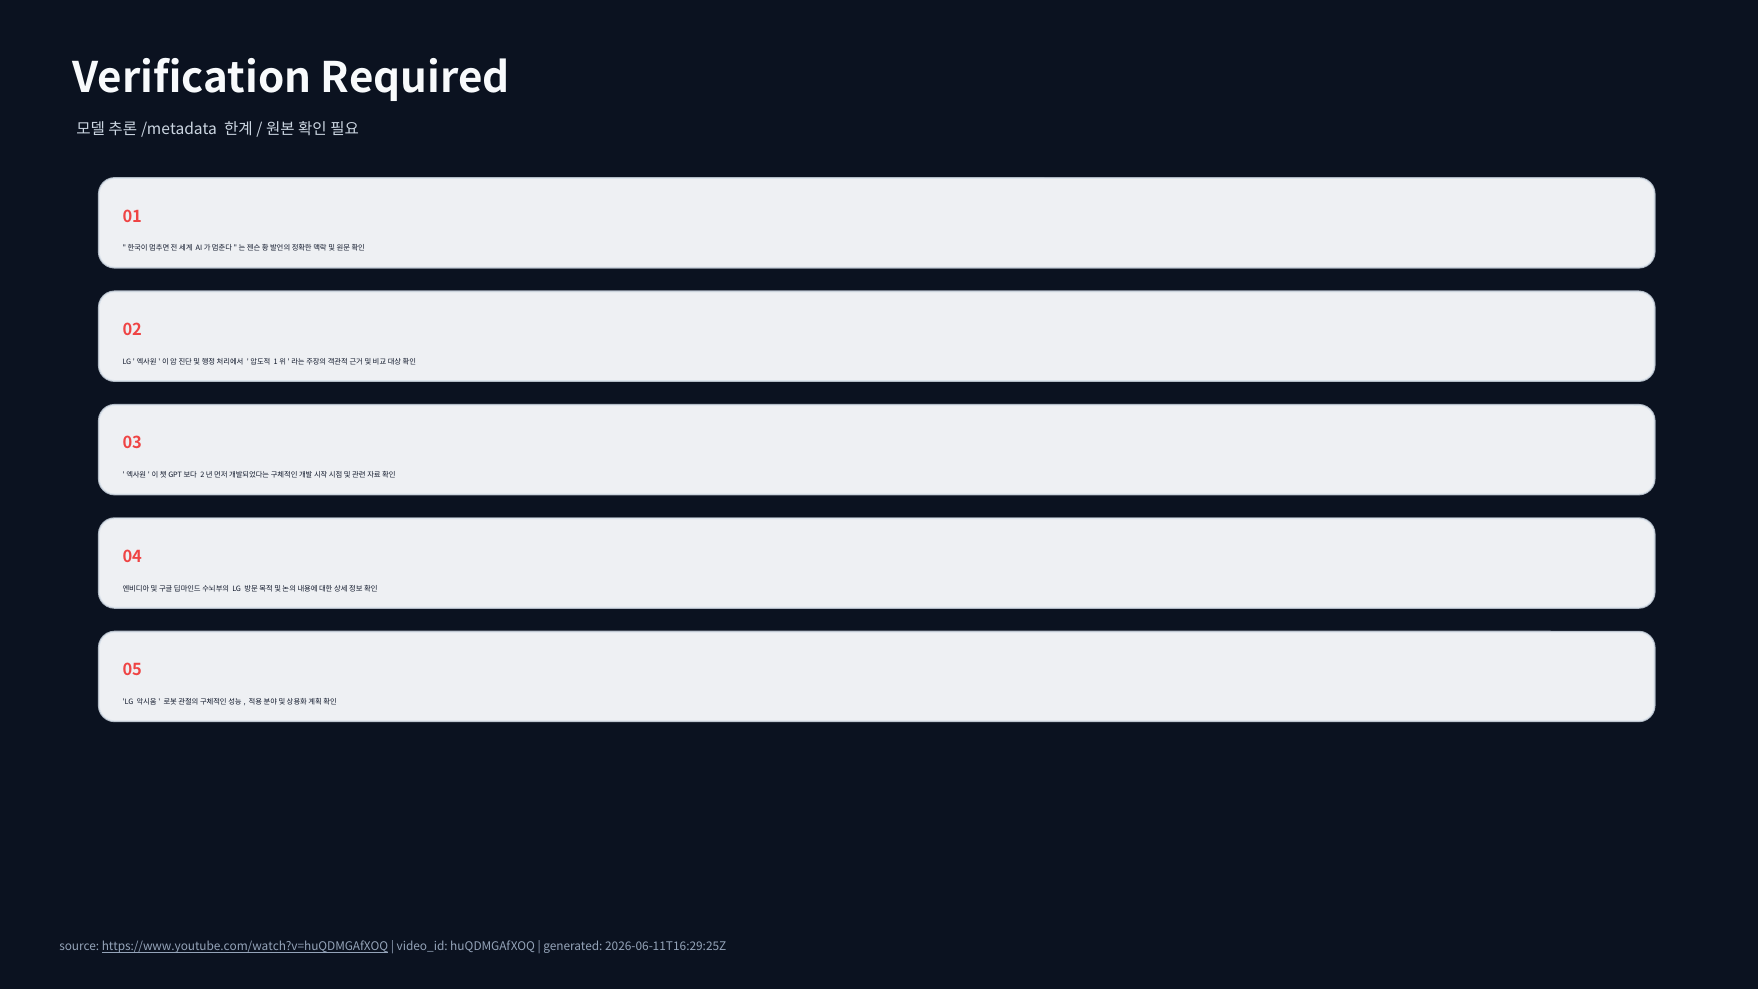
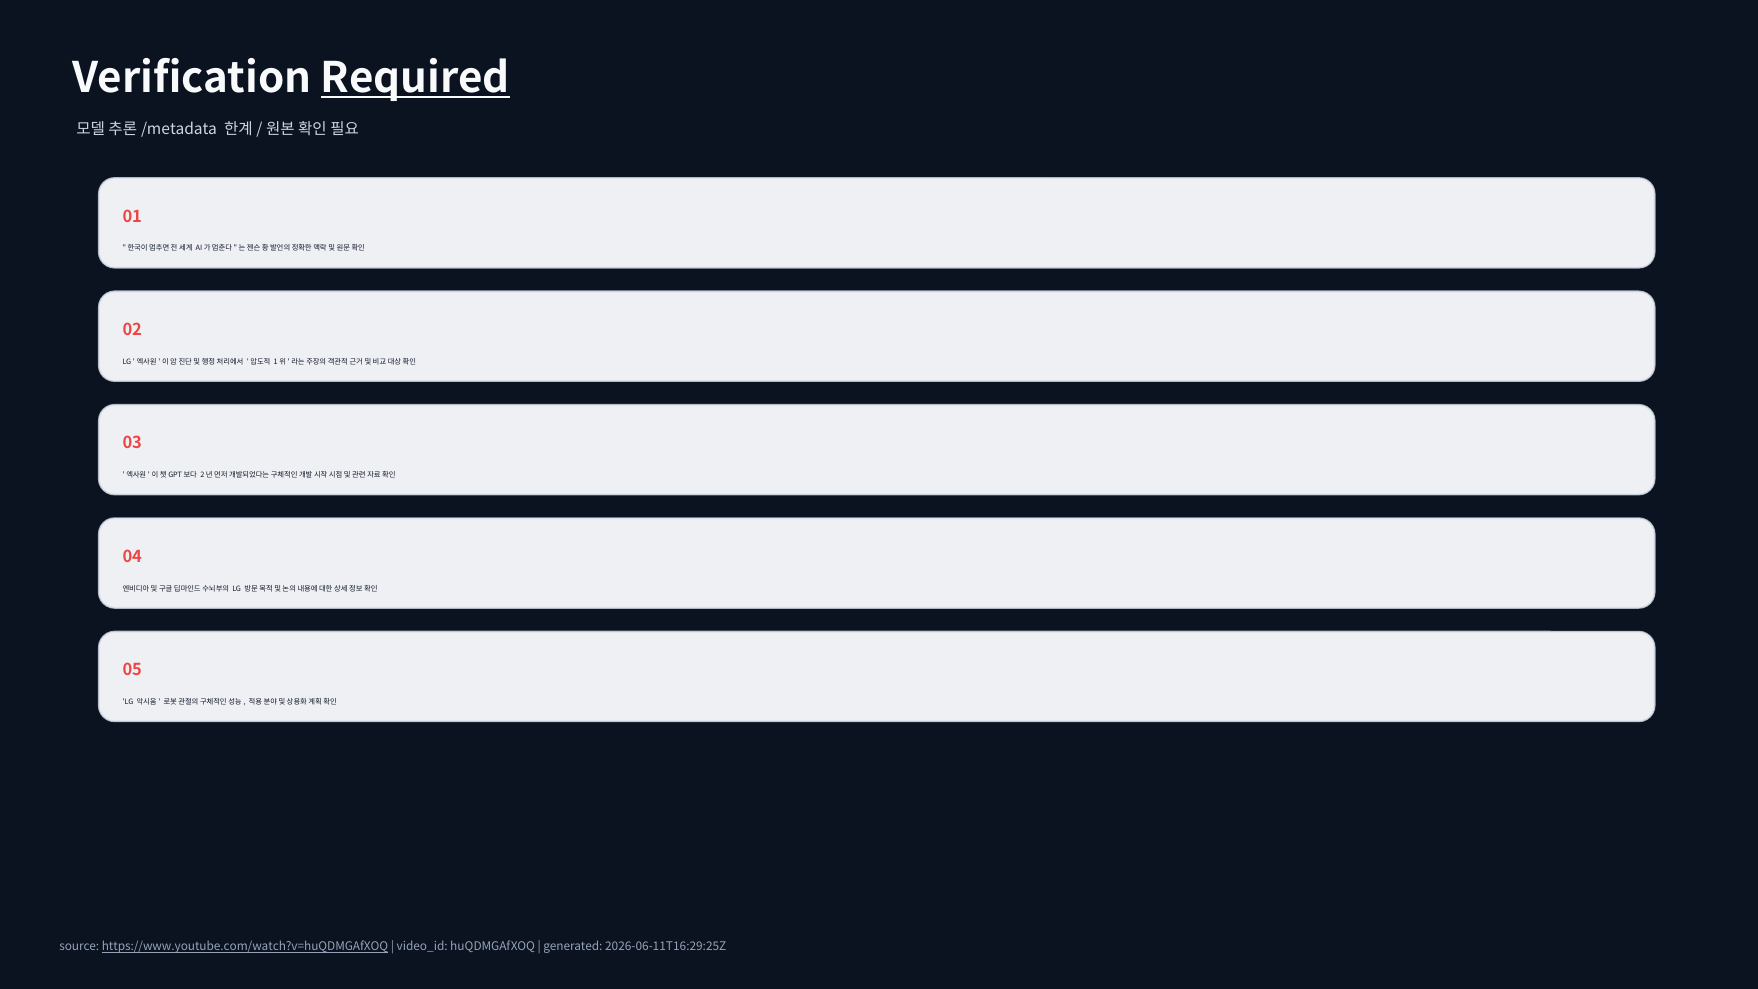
Required underline: none -> present
